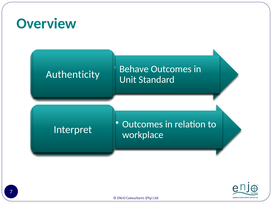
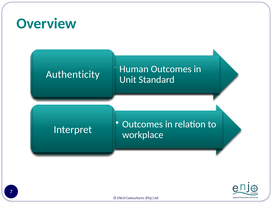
Behave: Behave -> Human
